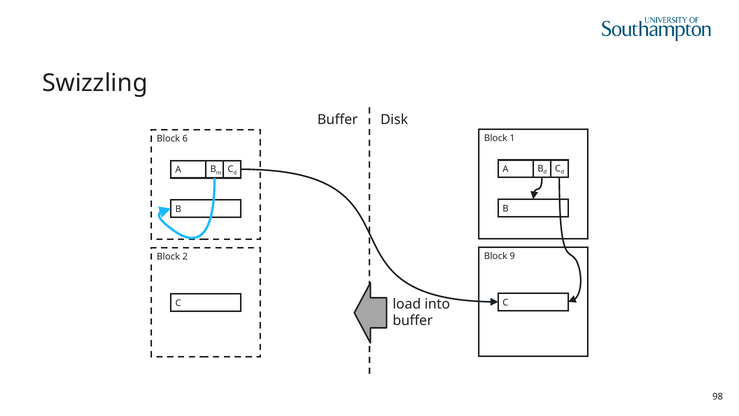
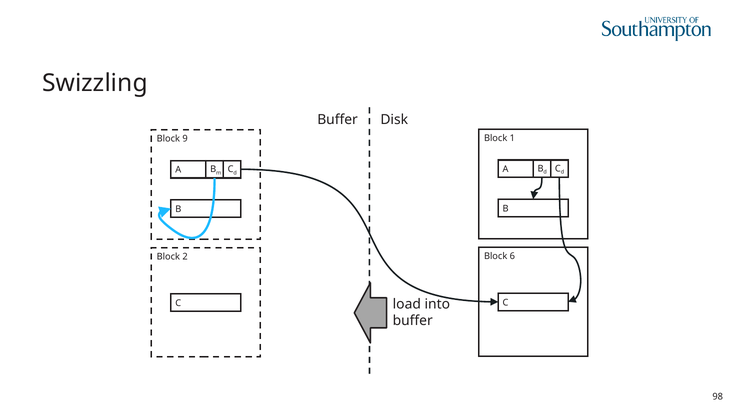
6: 6 -> 9
9: 9 -> 6
